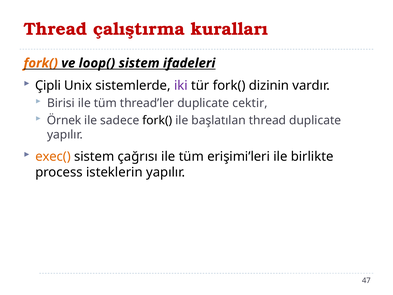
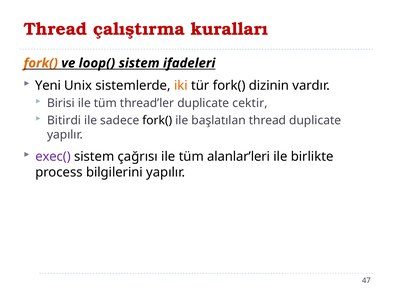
Çipli: Çipli -> Yeni
iki colour: purple -> orange
Örnek: Örnek -> Bitirdi
exec( colour: orange -> purple
erişimi’leri: erişimi’leri -> alanlar’leri
isteklerin: isteklerin -> bilgilerini
